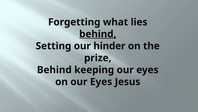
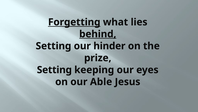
Forgetting underline: none -> present
Behind at (54, 69): Behind -> Setting
on our Eyes: Eyes -> Able
